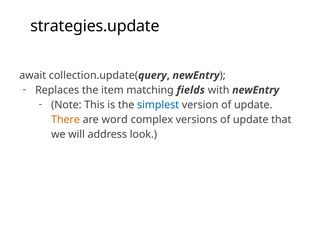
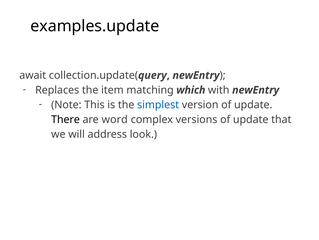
strategies.update: strategies.update -> examples.update
fields: fields -> which
There colour: orange -> black
